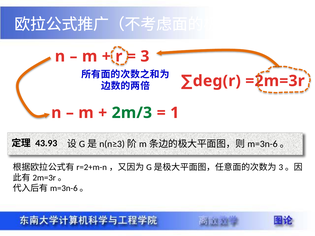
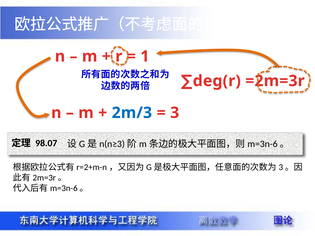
3: 3 -> 1
2m/3 colour: green -> blue
1: 1 -> 3
43.93: 43.93 -> 98.07
